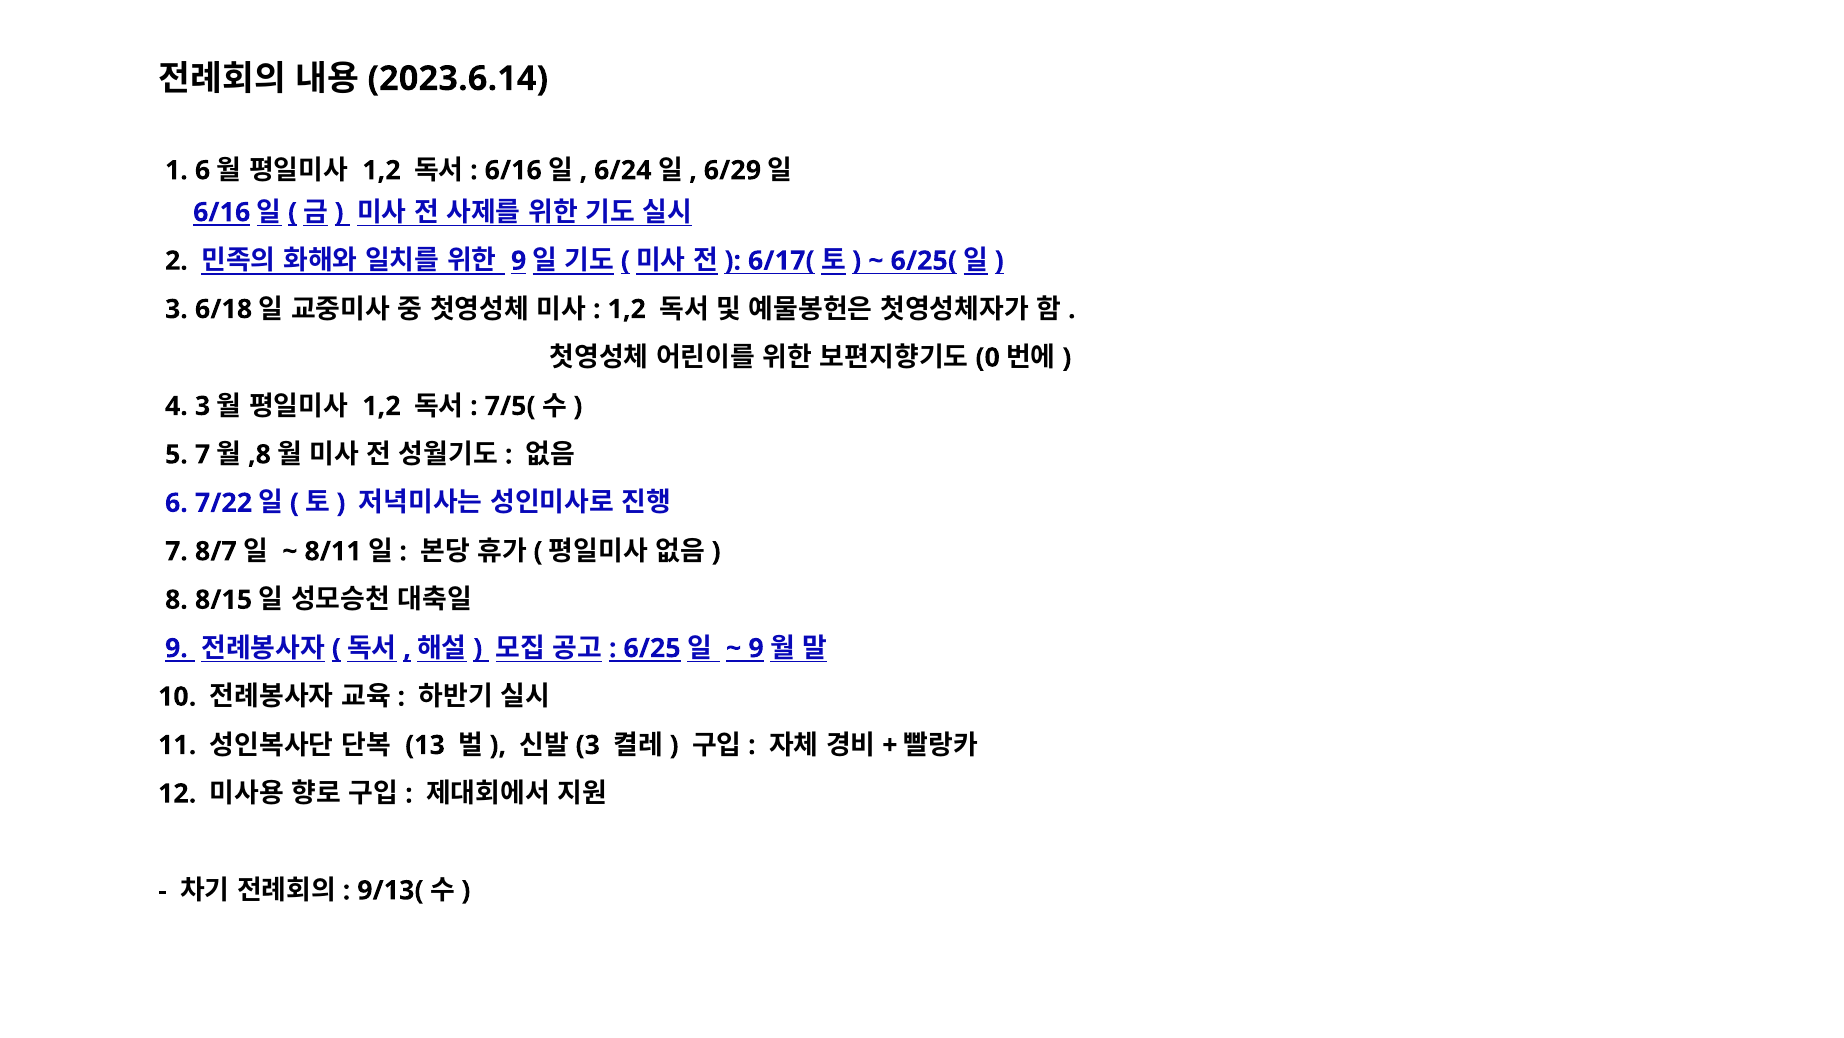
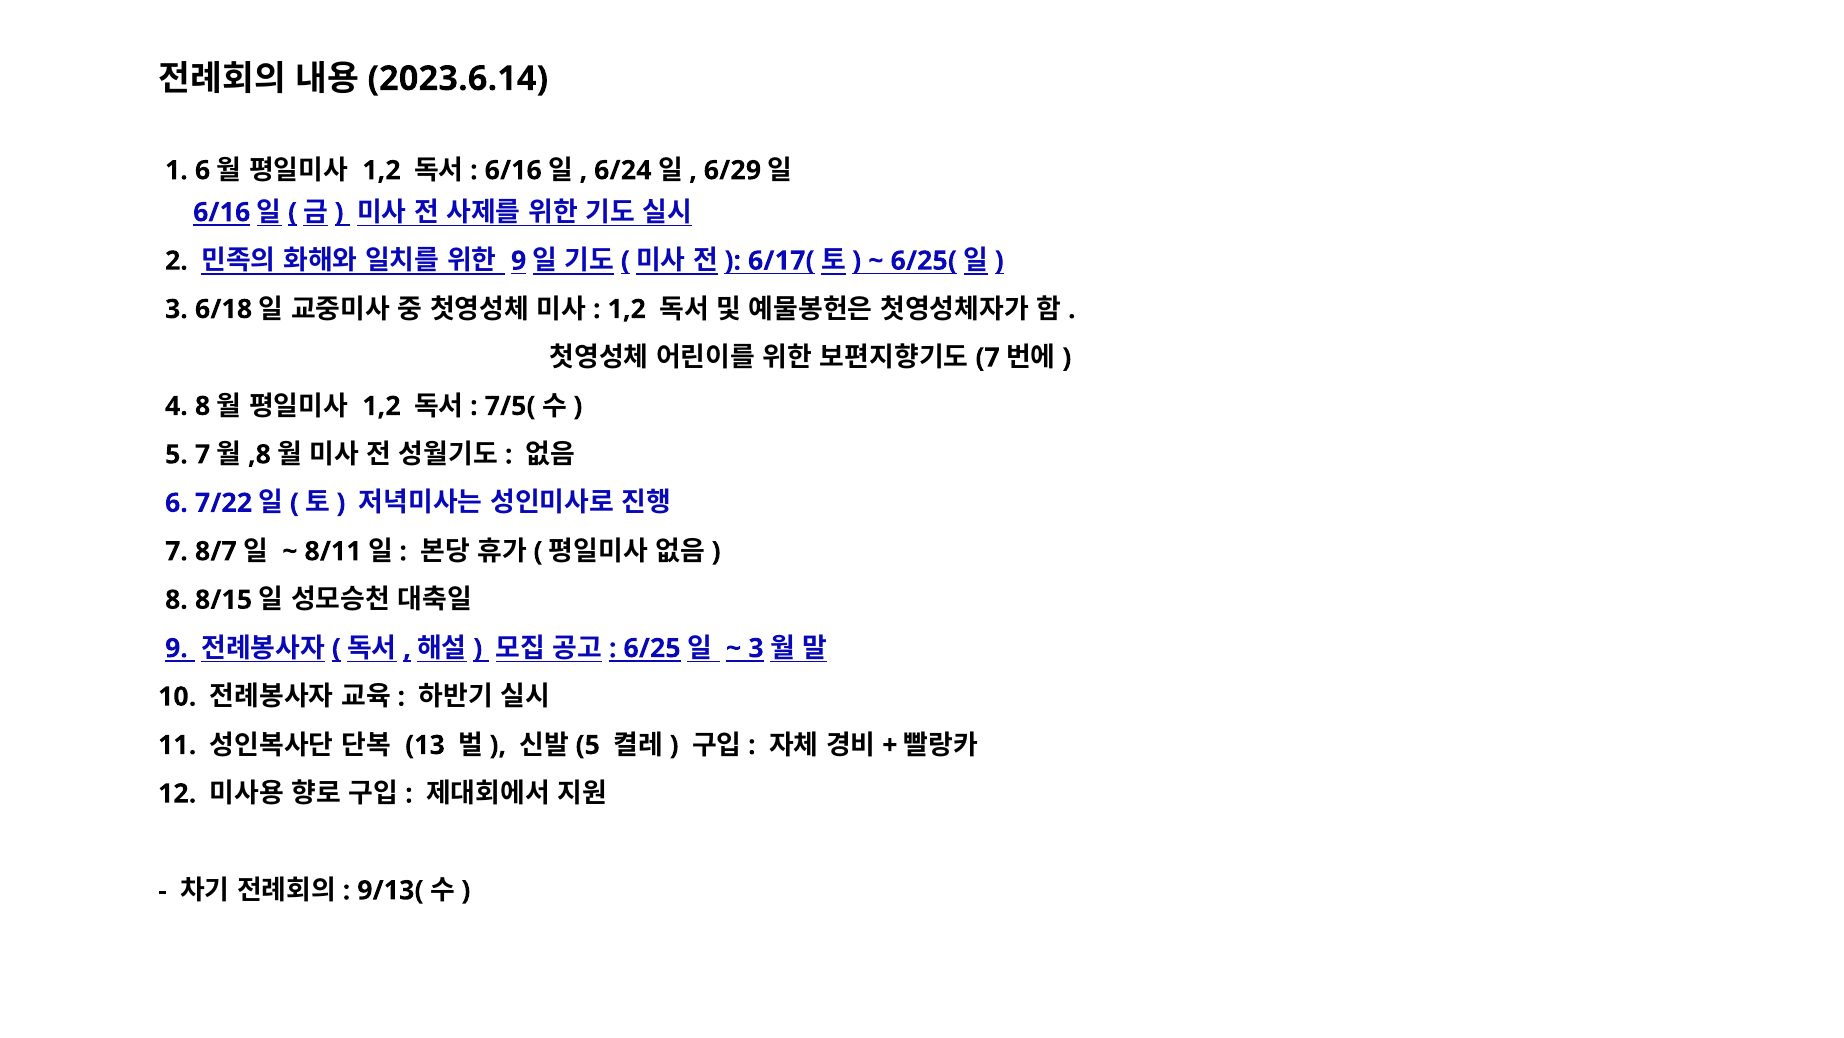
0 at (988, 357): 0 -> 7
4 3: 3 -> 8
9 at (756, 648): 9 -> 3
3 at (588, 745): 3 -> 5
